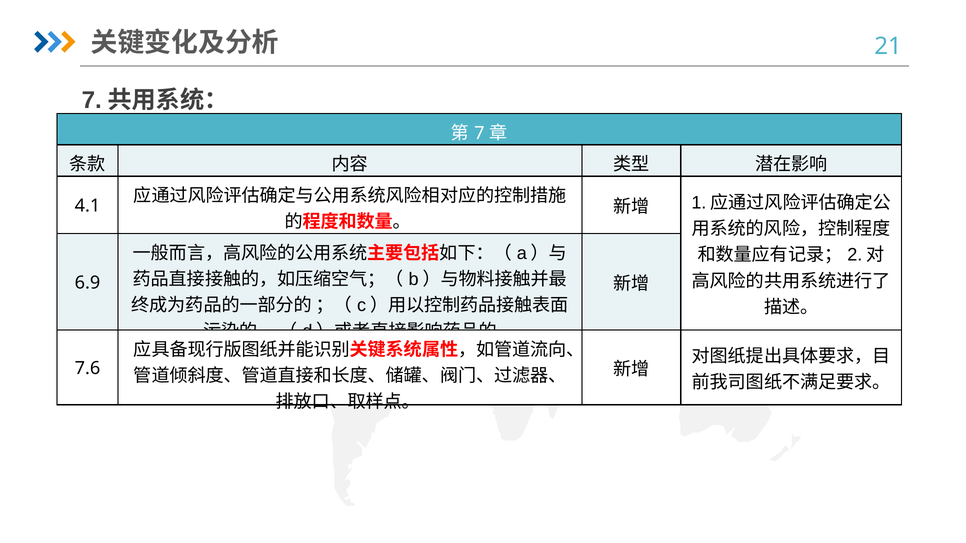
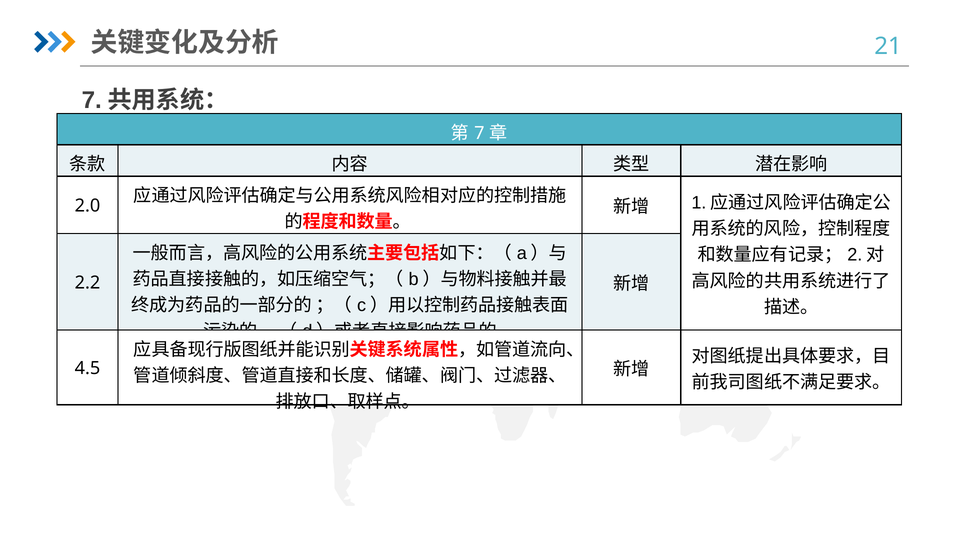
4.1: 4.1 -> 2.0
6.9: 6.9 -> 2.2
7.6: 7.6 -> 4.5
